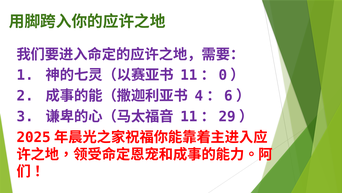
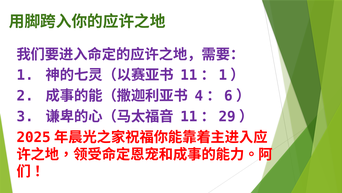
0 at (223, 75): 0 -> 1
